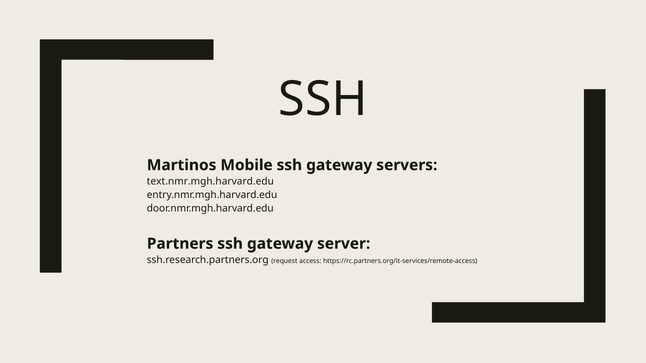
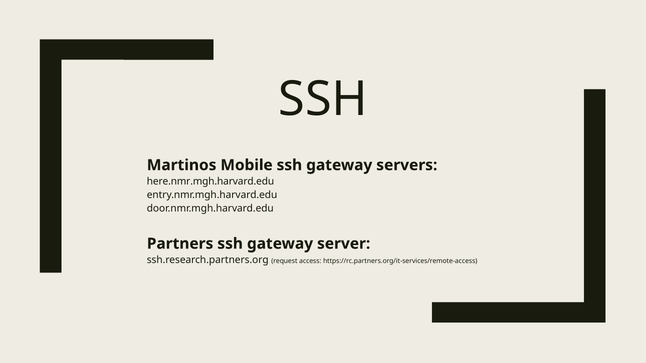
text.nmr.mgh.harvard.edu: text.nmr.mgh.harvard.edu -> here.nmr.mgh.harvard.edu
